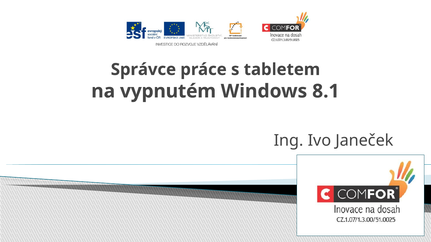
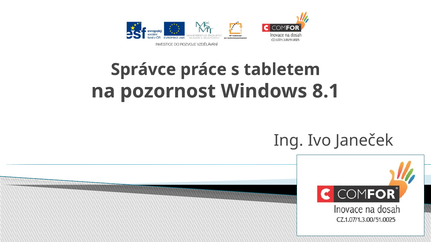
vypnutém: vypnutém -> pozornost
